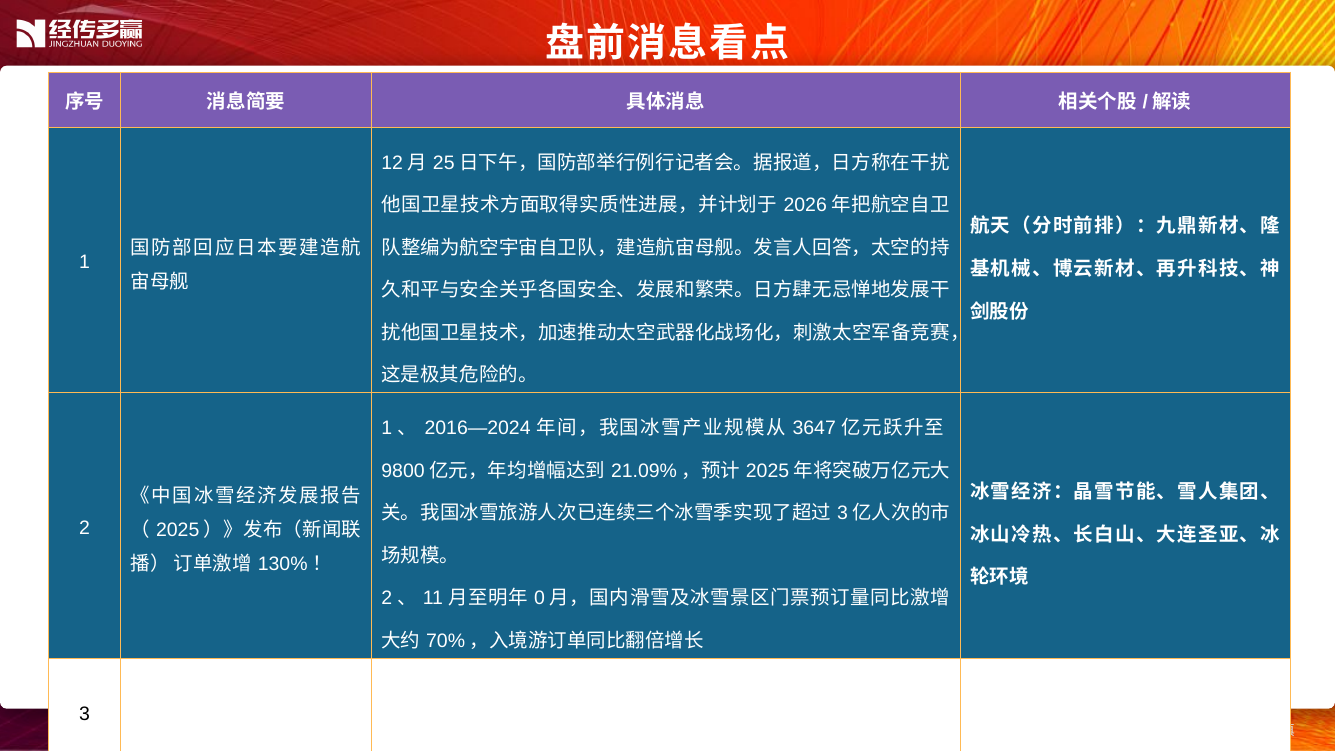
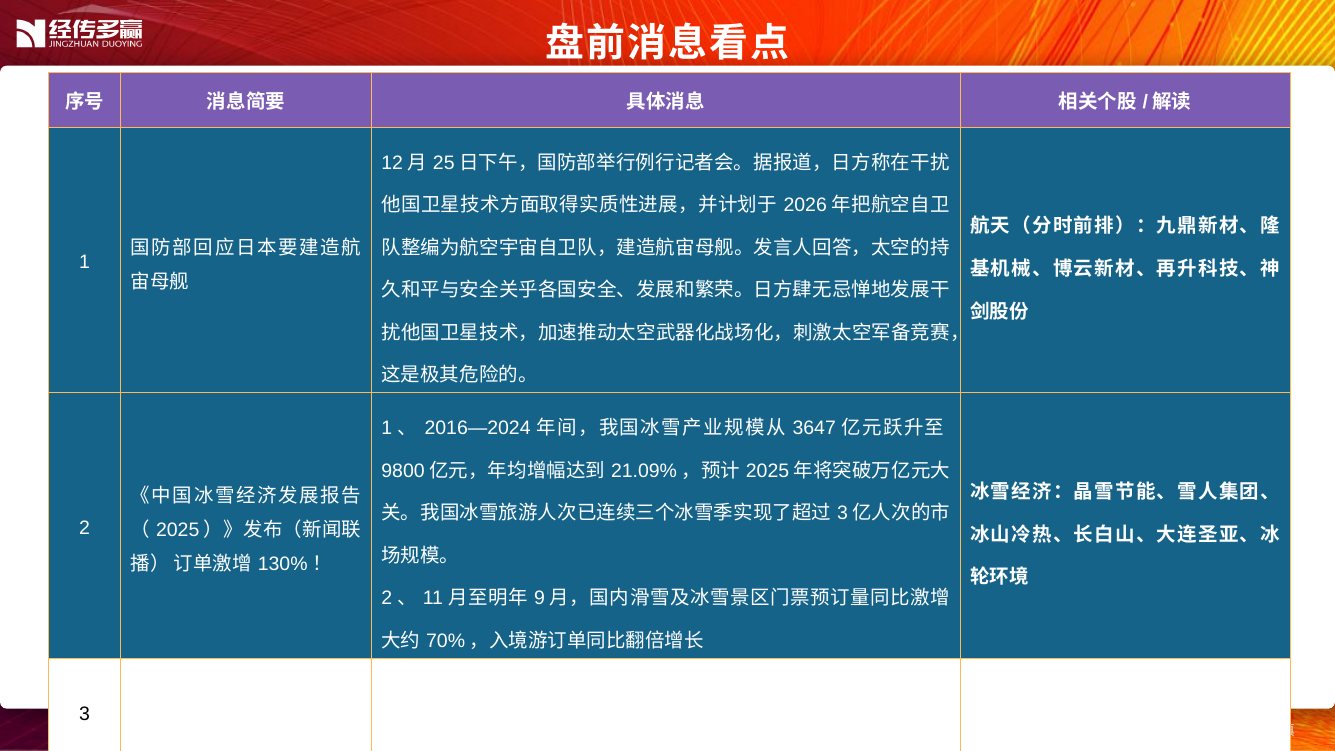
0: 0 -> 9
